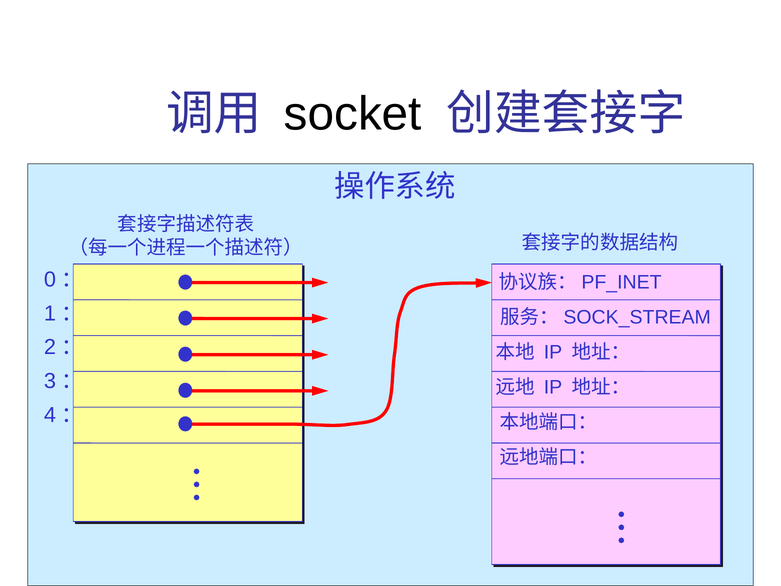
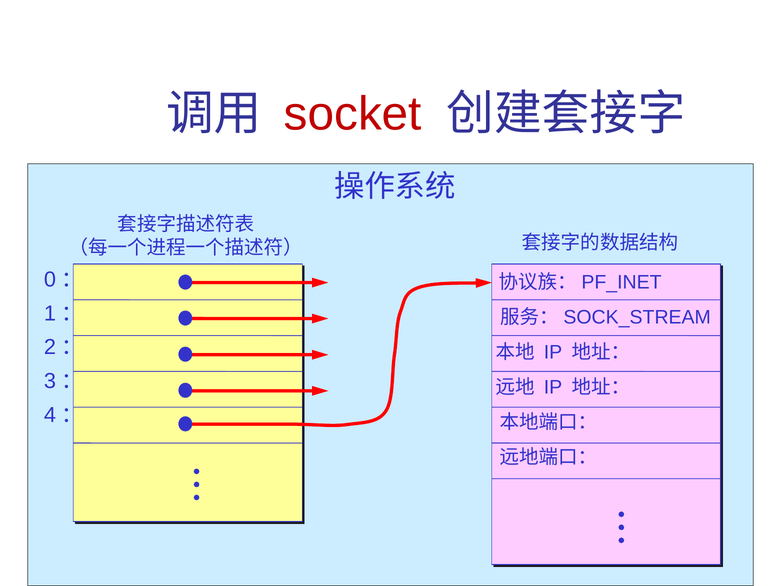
socket colour: black -> red
